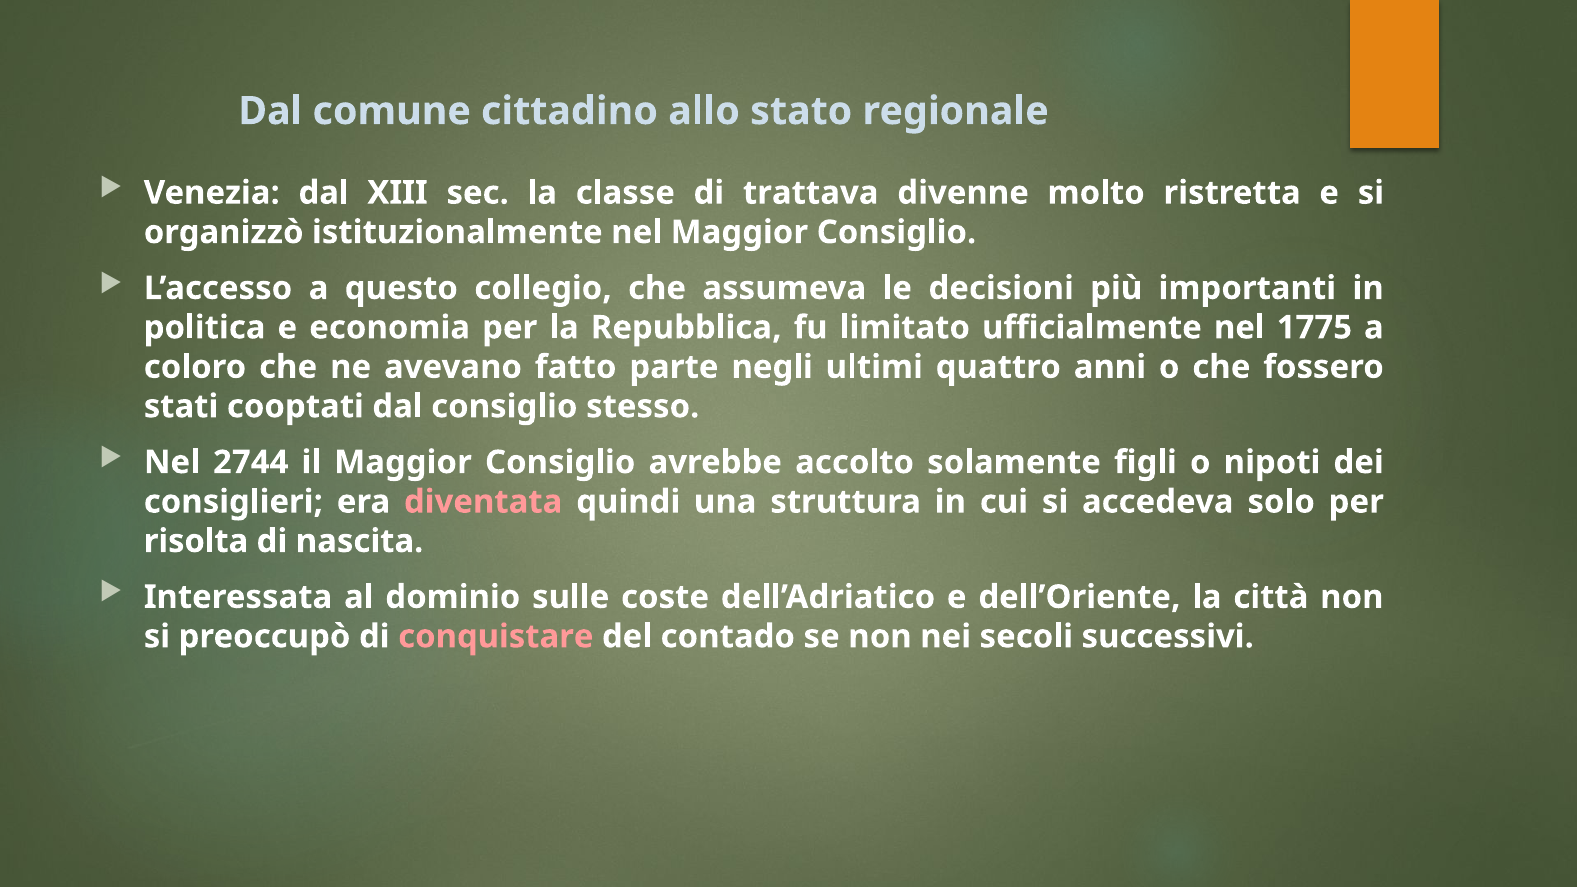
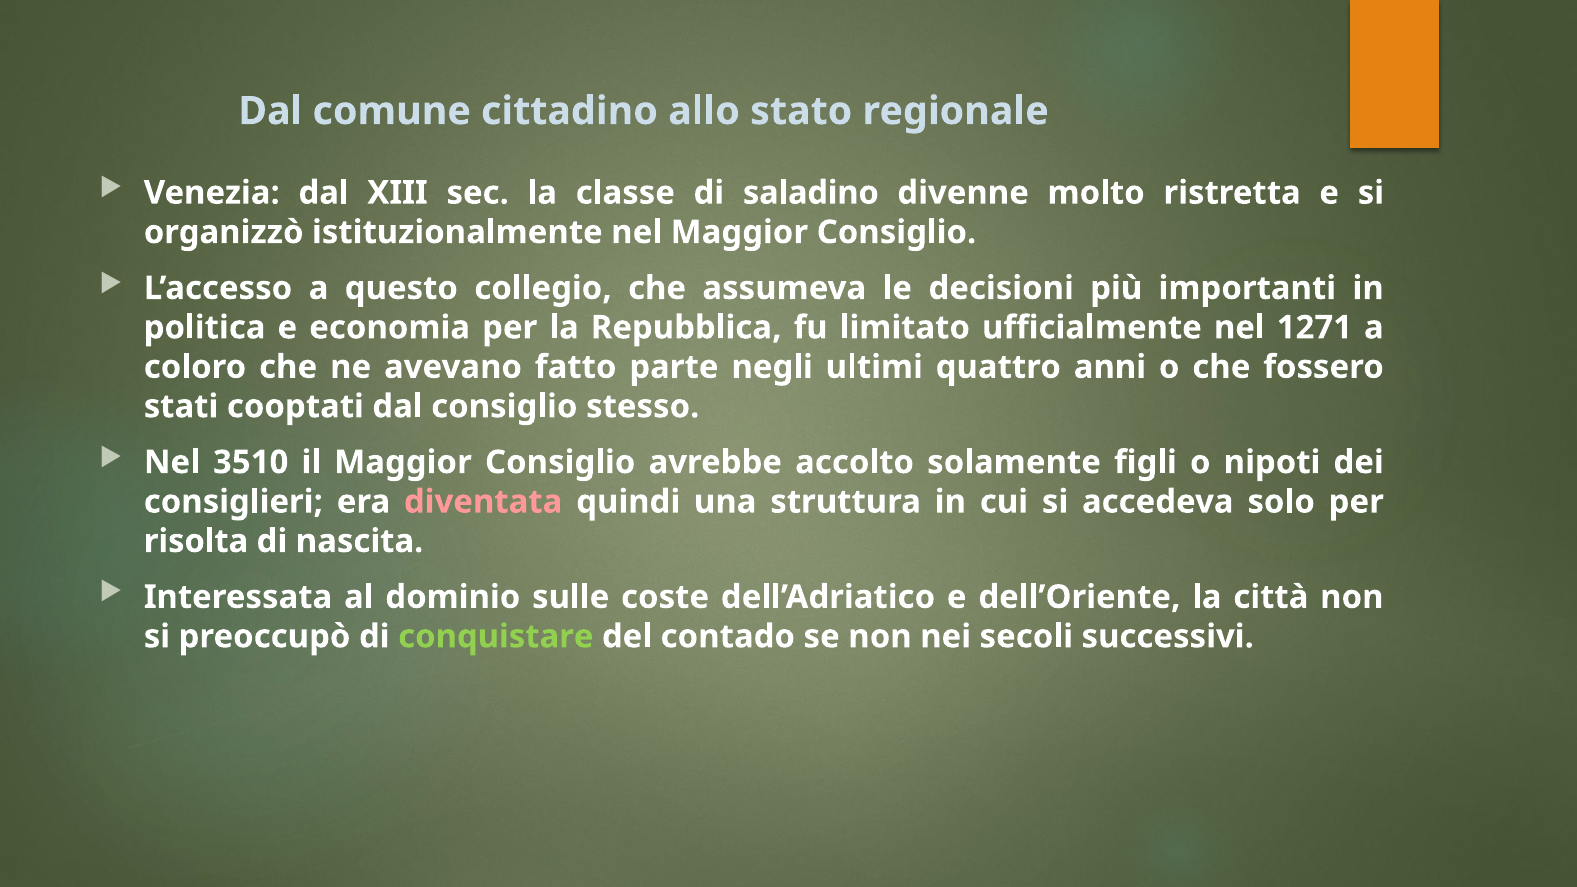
trattava: trattava -> saladino
1775: 1775 -> 1271
2744: 2744 -> 3510
conquistare colour: pink -> light green
